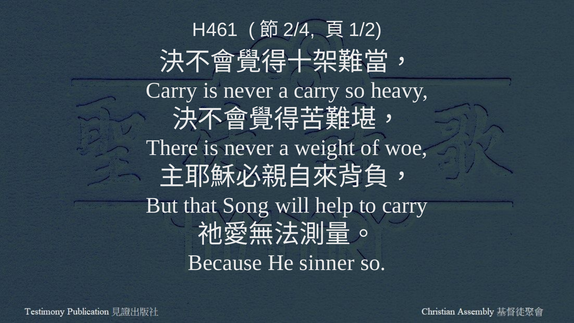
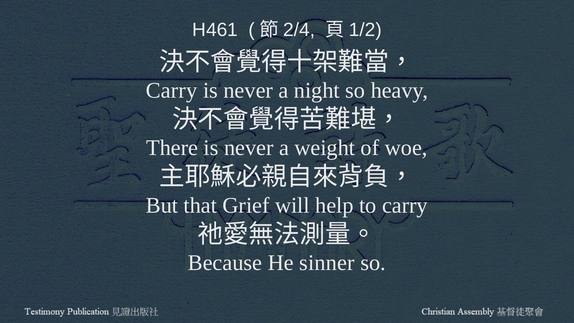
a carry: carry -> night
Song: Song -> Grief
